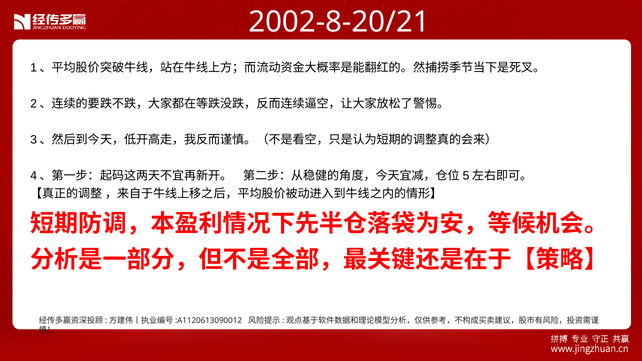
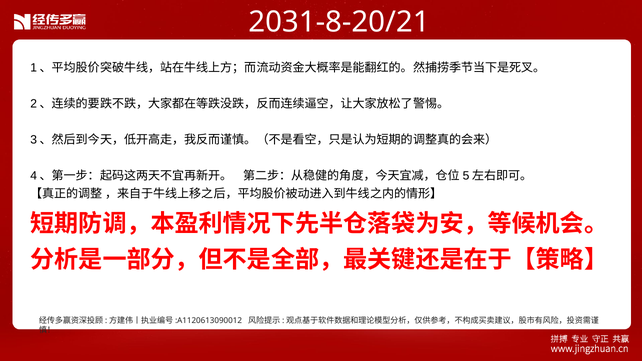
2002-8-20/21: 2002-8-20/21 -> 2031-8-20/21
